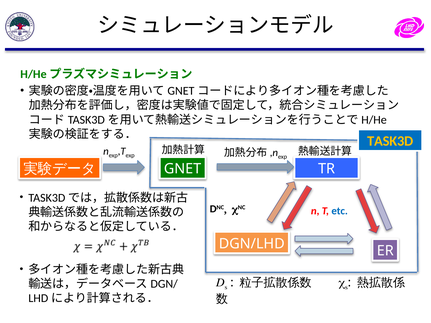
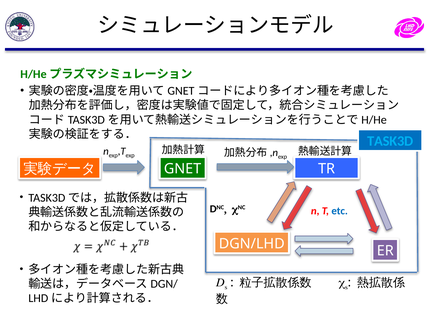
TASK3D colour: yellow -> light blue
